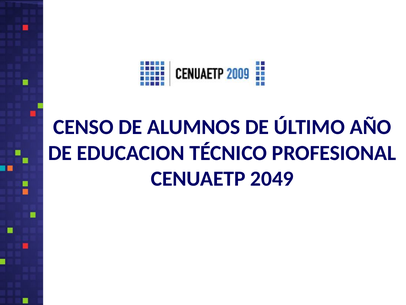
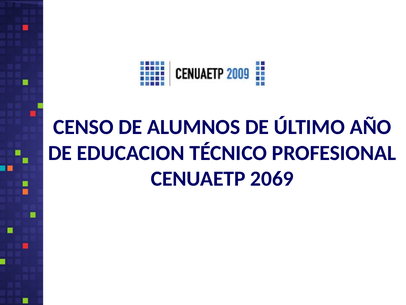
2049: 2049 -> 2069
